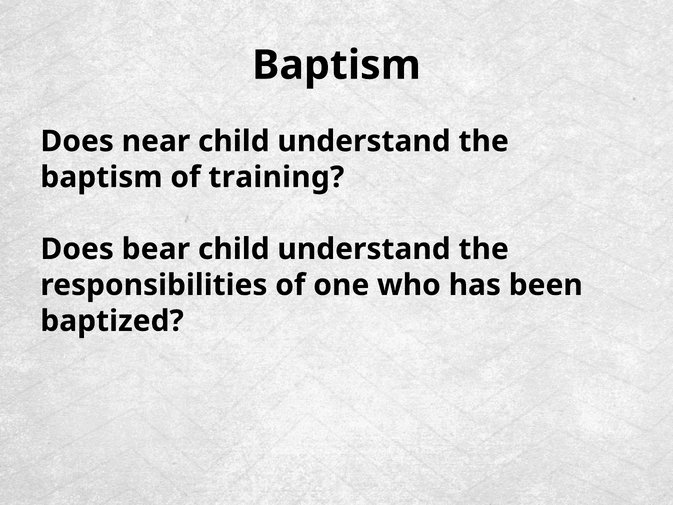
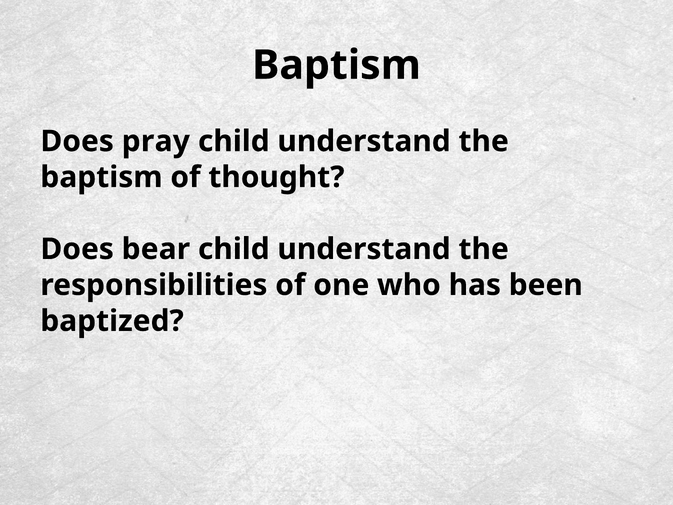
near: near -> pray
training: training -> thought
